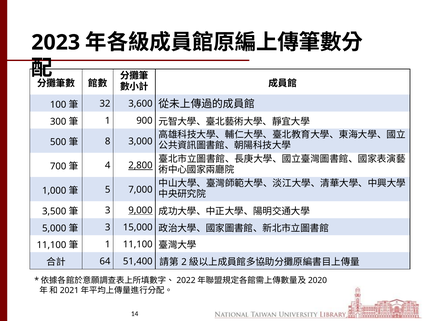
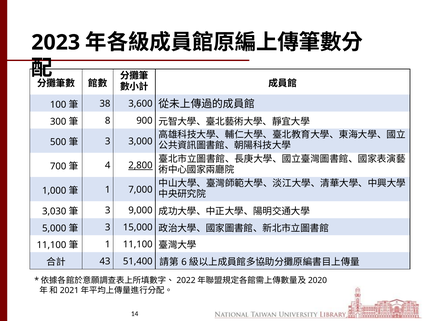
32: 32 -> 38
1 at (108, 121): 1 -> 8
8 at (108, 141): 8 -> 3
5 at (108, 190): 5 -> 1
3,500: 3,500 -> 3,030
9,000 underline: present -> none
64: 64 -> 43
2: 2 -> 6
